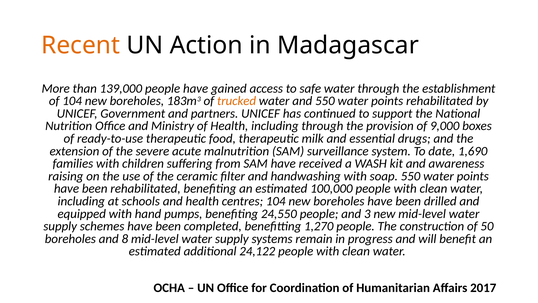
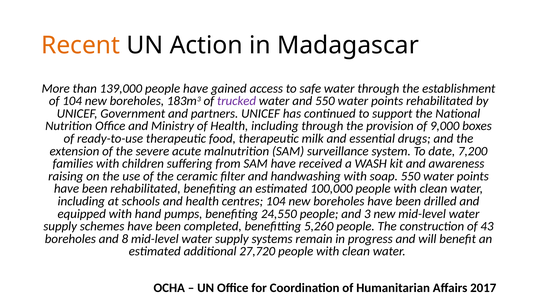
trucked colour: orange -> purple
1,690: 1,690 -> 7,200
1,270: 1,270 -> 5,260
50: 50 -> 43
24,122: 24,122 -> 27,720
